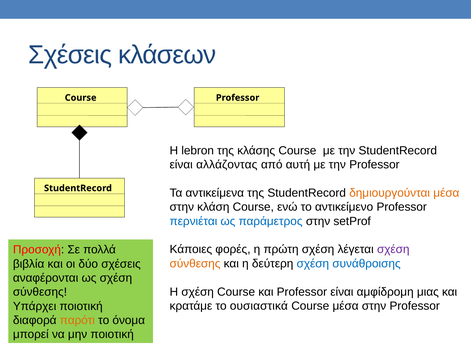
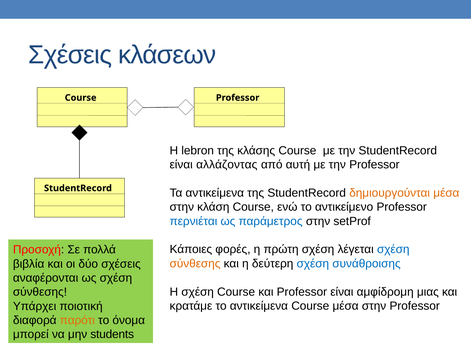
σχέση at (393, 250) colour: purple -> blue
το ουσιαστικά: ουσιαστικά -> αντικείμενα
μην ποιοτική: ποιοτική -> students
